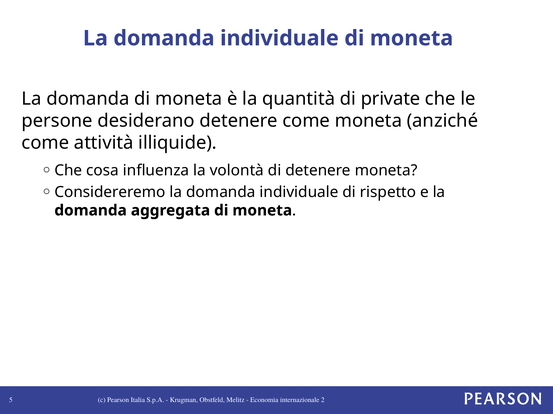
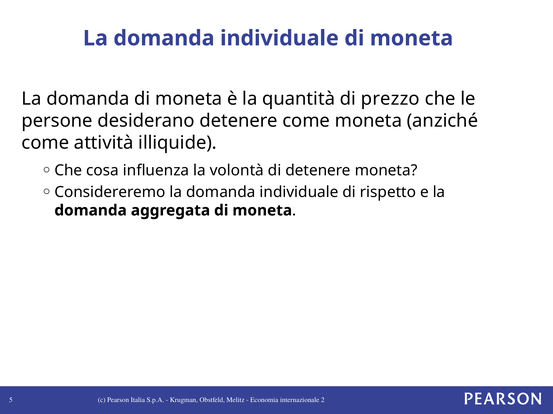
private: private -> prezzo
